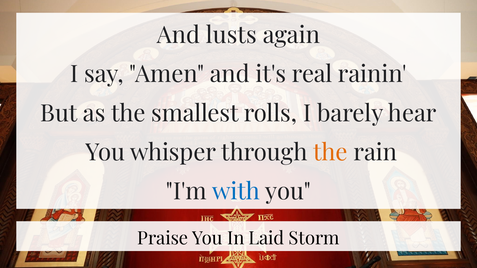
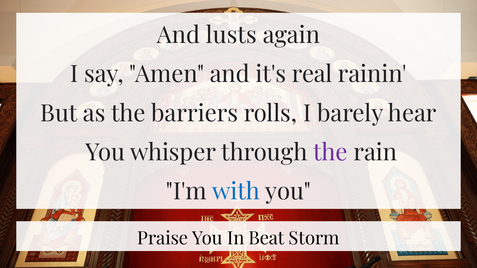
smallest: smallest -> barriers
the at (330, 153) colour: orange -> purple
Laid: Laid -> Beat
